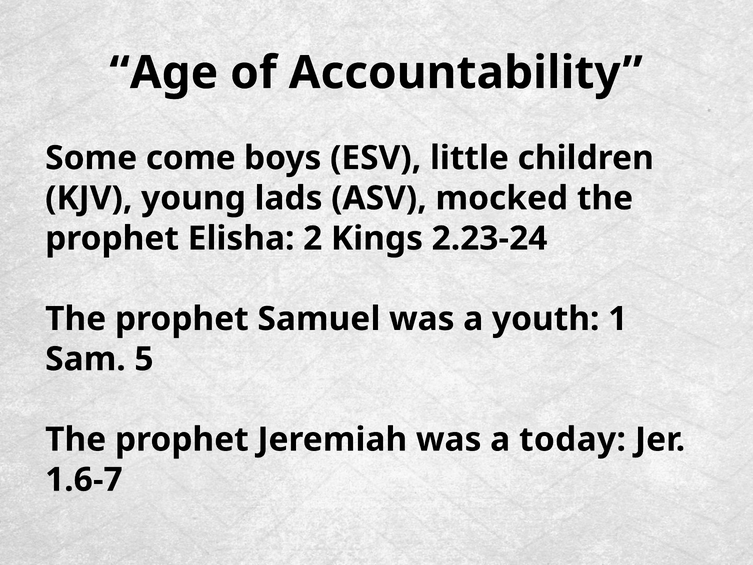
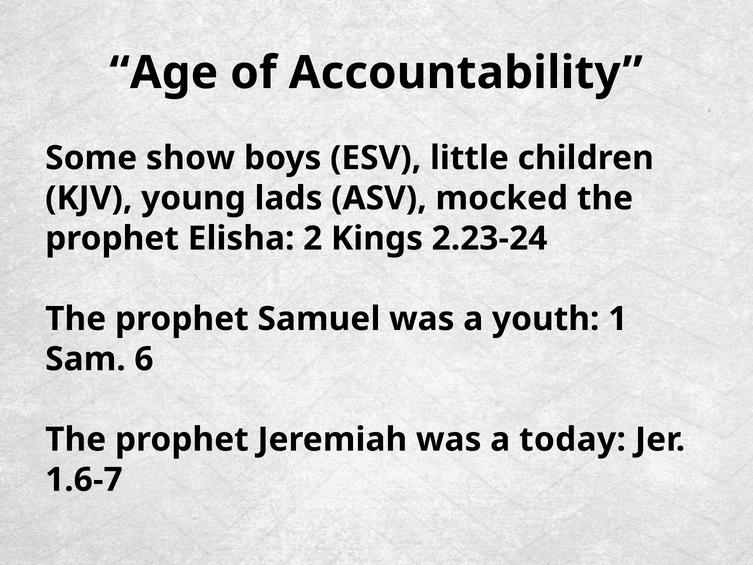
come: come -> show
5: 5 -> 6
